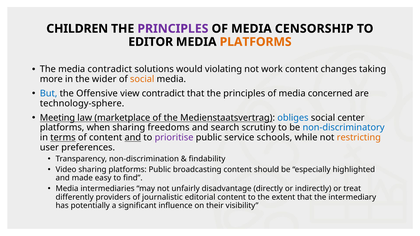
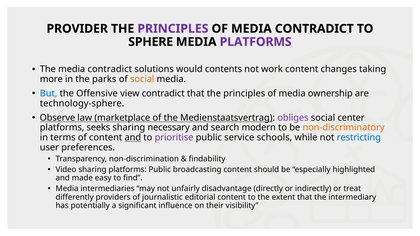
CHILDREN: CHILDREN -> PROVIDER
OF MEDIA CENSORSHIP: CENSORSHIP -> CONTRADICT
EDITOR: EDITOR -> SPHERE
PLATFORMS at (256, 42) colour: orange -> purple
violating: violating -> contents
wider: wider -> parks
concerned: concerned -> ownership
Meeting: Meeting -> Observe
obliges colour: blue -> purple
when: when -> seeks
freedoms: freedoms -> necessary
scrutiny: scrutiny -> modern
non-discriminatory colour: blue -> orange
terms underline: present -> none
restricting colour: orange -> blue
